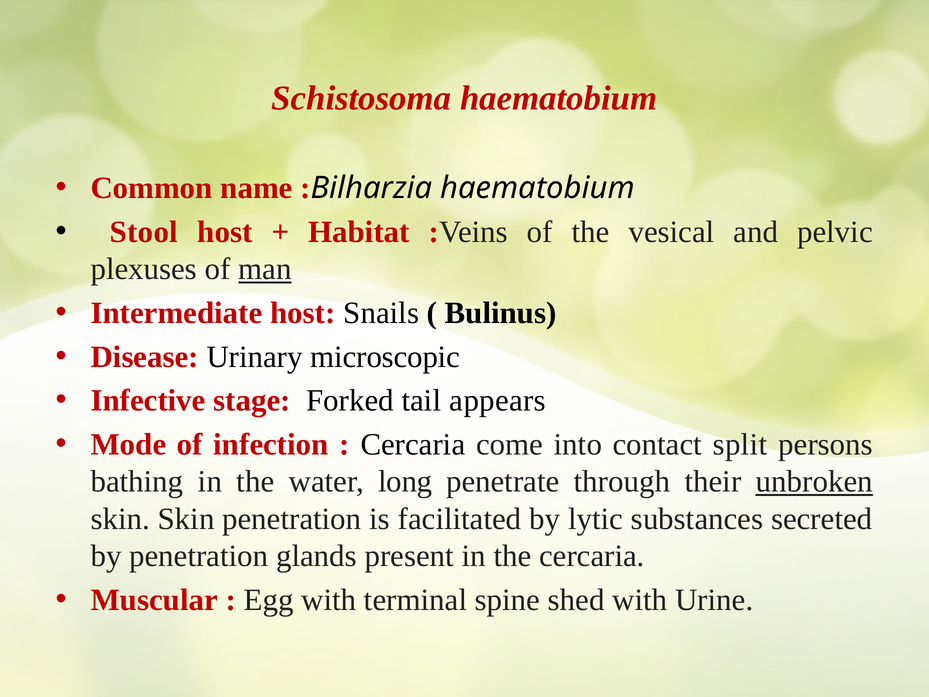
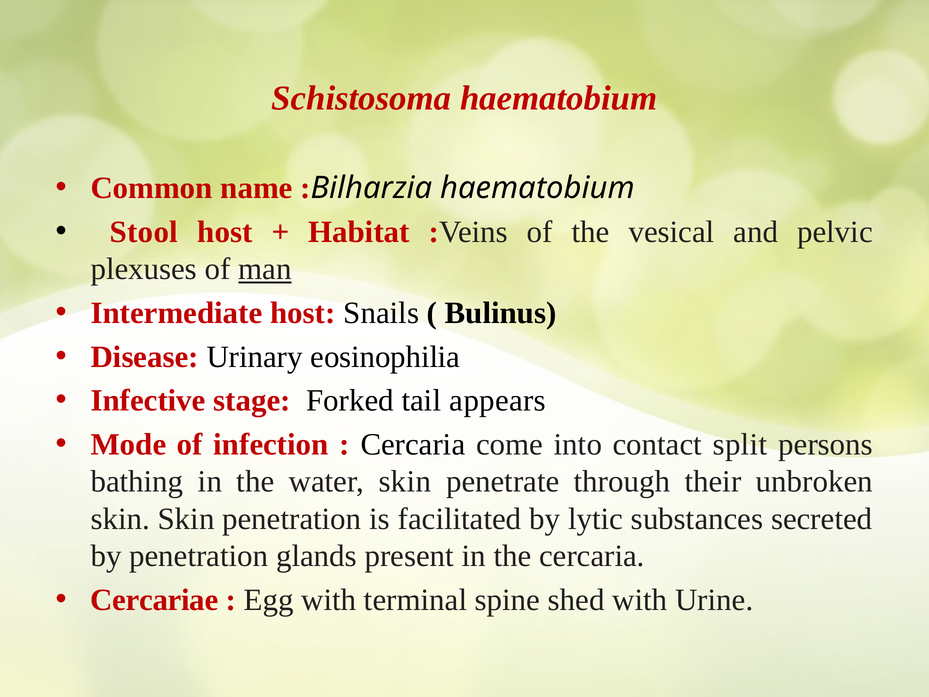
microscopic: microscopic -> eosinophilia
water long: long -> skin
unbroken underline: present -> none
Muscular: Muscular -> Cercariae
